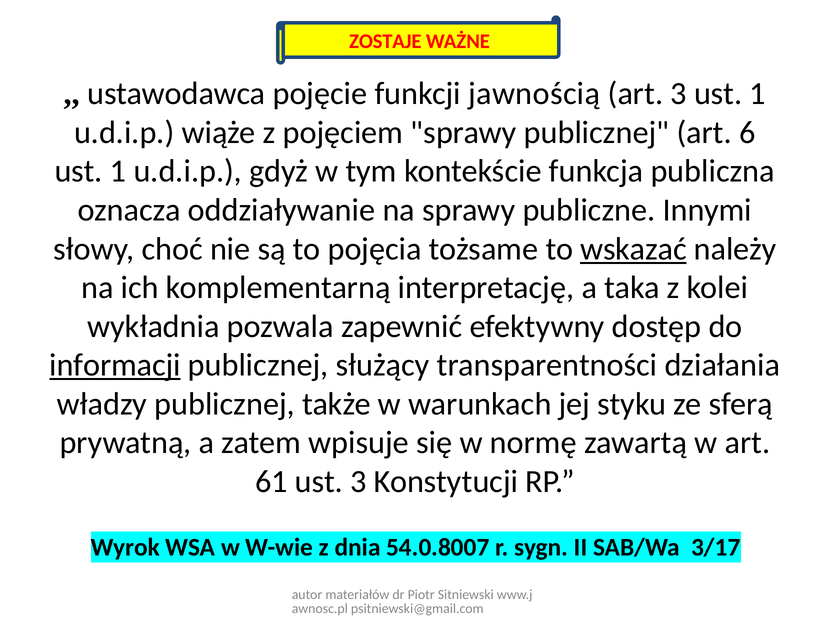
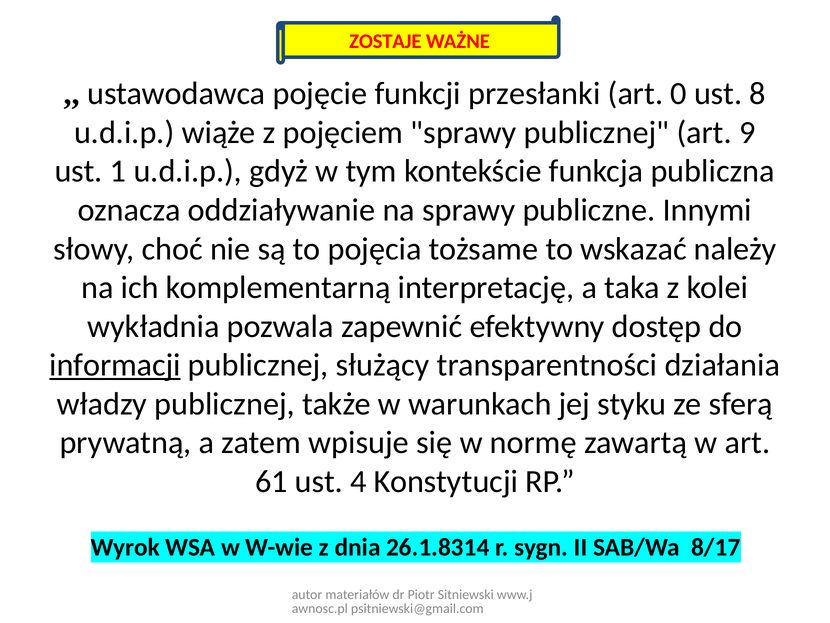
jawnością: jawnością -> przesłanki
art 3: 3 -> 0
1 at (758, 94): 1 -> 8
6: 6 -> 9
wskazać underline: present -> none
ust 3: 3 -> 4
54.0.8007: 54.0.8007 -> 26.1.8314
3/17: 3/17 -> 8/17
